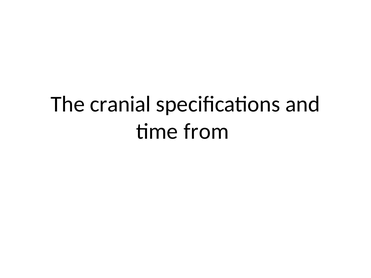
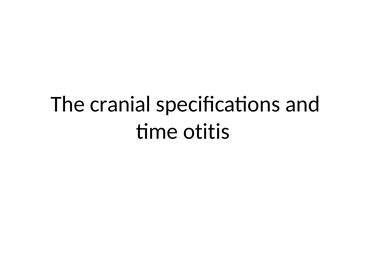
from: from -> otitis
